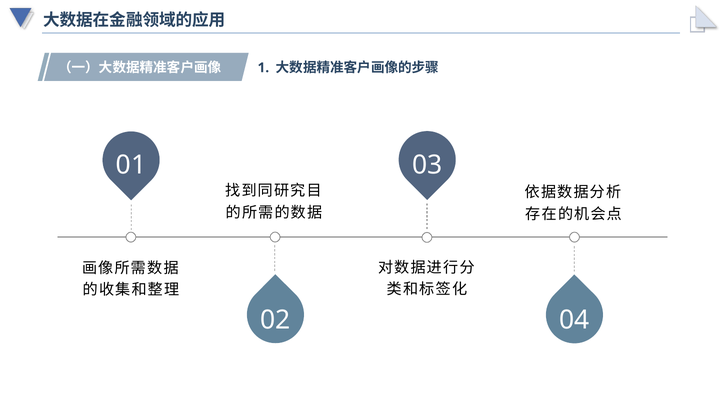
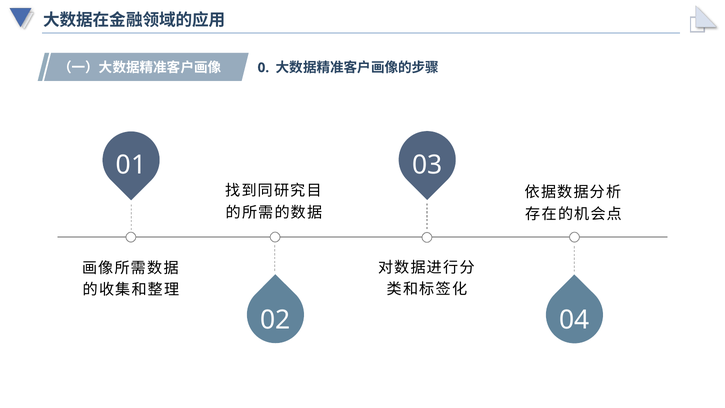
1: 1 -> 0
